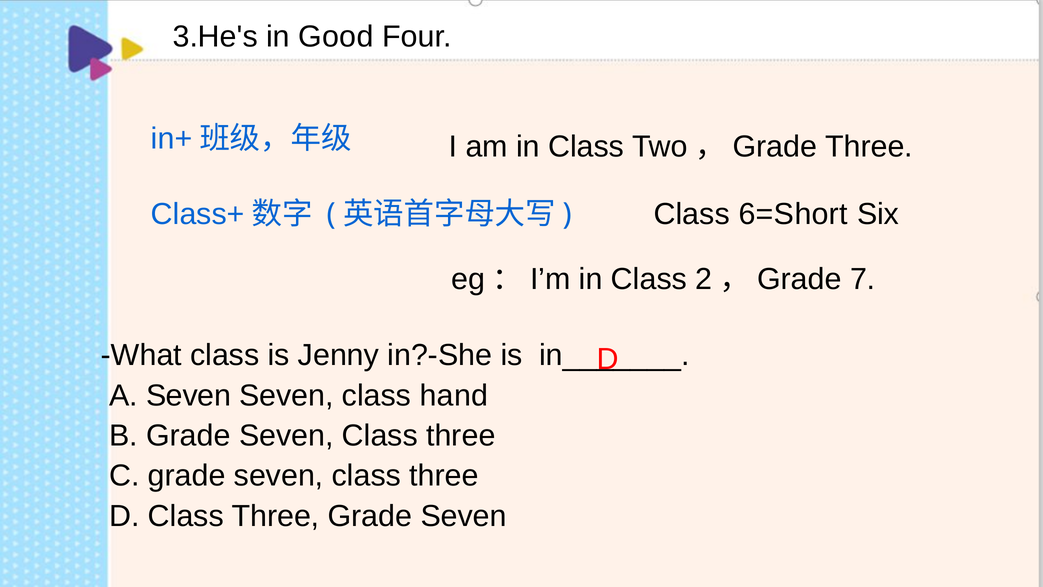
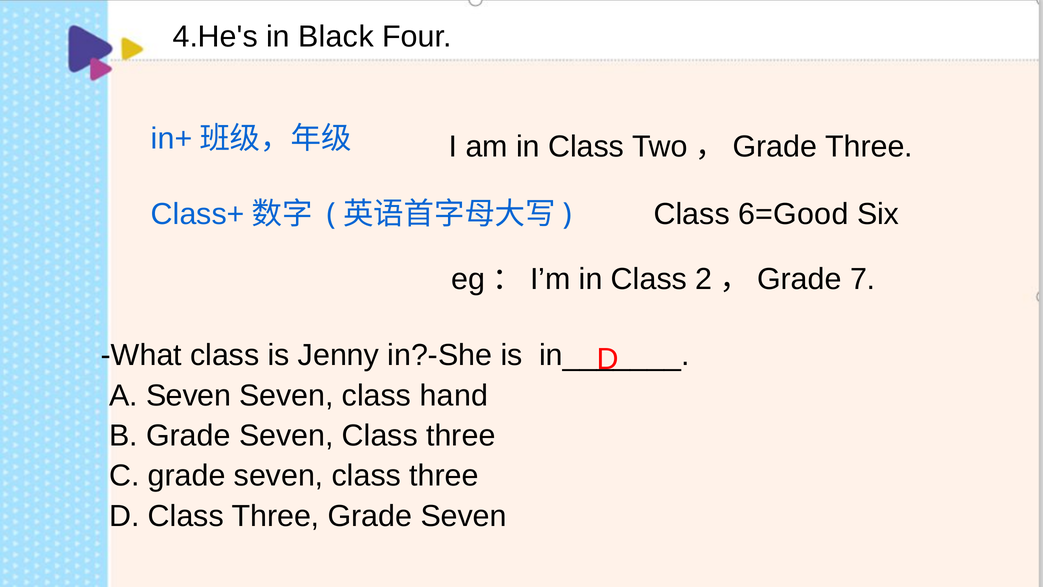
3.He's: 3.He's -> 4.He's
Good: Good -> Black
6=Short: 6=Short -> 6=Good
